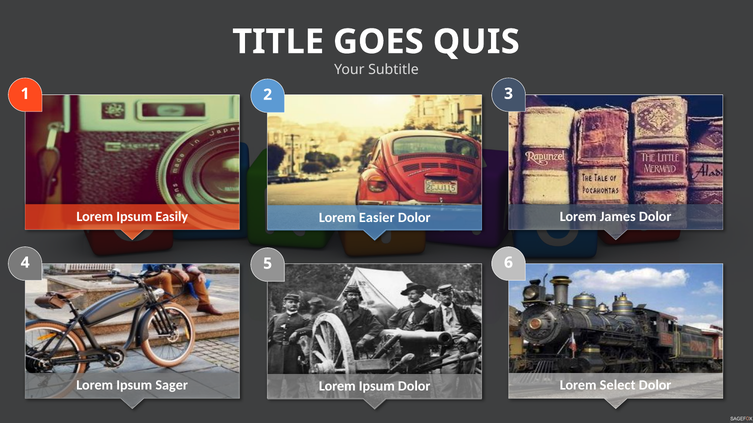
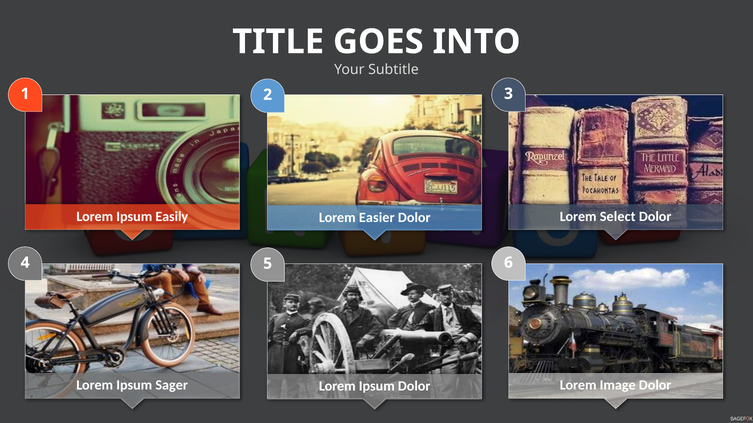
QUIS: QUIS -> INTO
James: James -> Select
Select: Select -> Image
